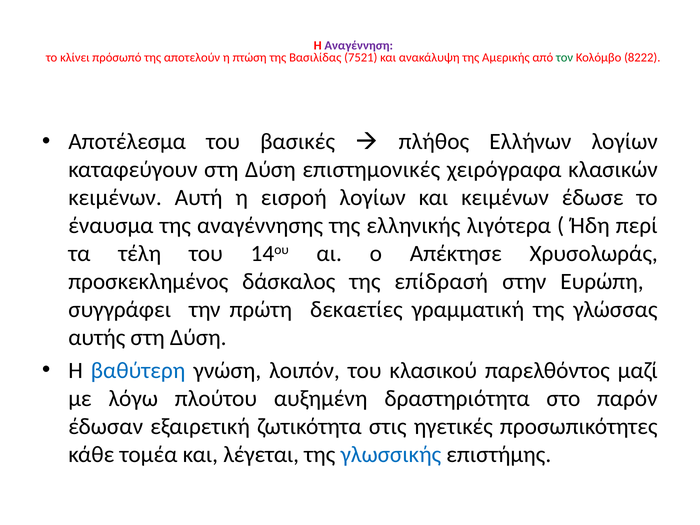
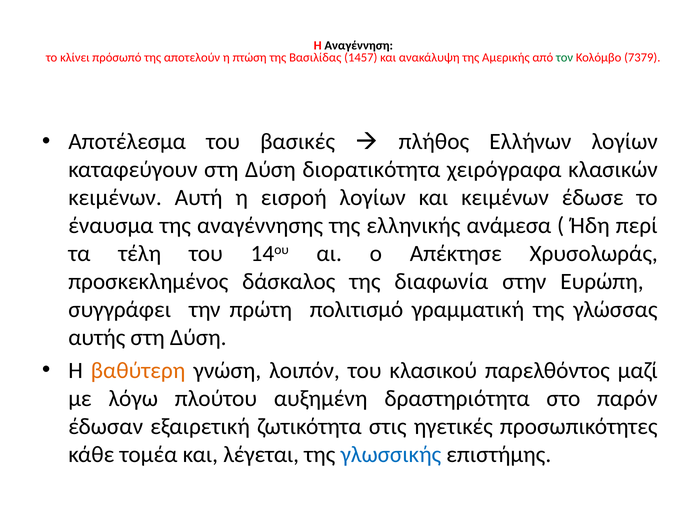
Αναγέννηση colour: purple -> black
7521: 7521 -> 1457
8222: 8222 -> 7379
επιστημονικές: επιστημονικές -> διορατικότητα
λιγότερα: λιγότερα -> ανάμεσα
επίδρασή: επίδρασή -> διαφωνία
δεκαετίες: δεκαετίες -> πολιτισμό
βαθύτερη colour: blue -> orange
